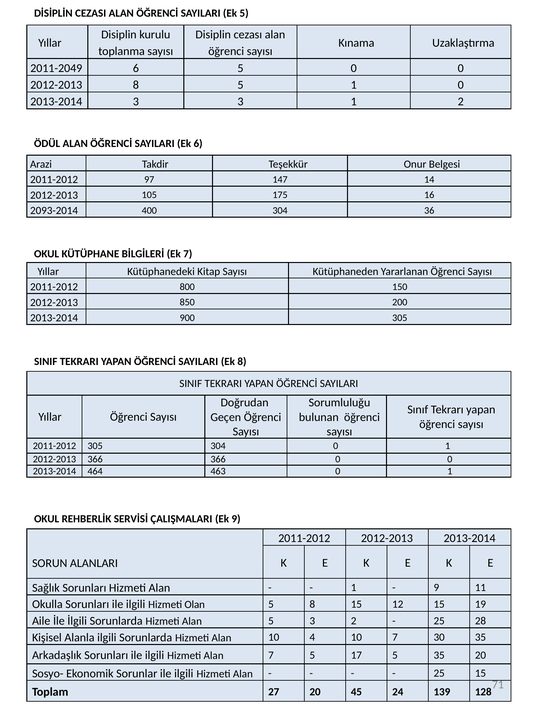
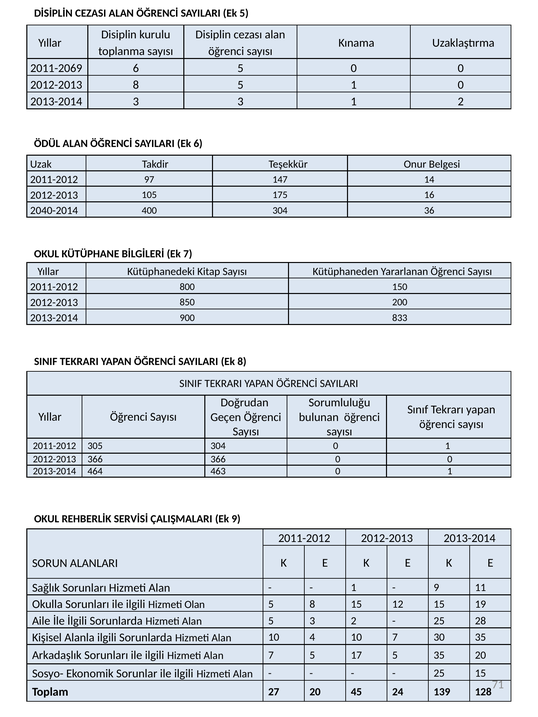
2011-2049: 2011-2049 -> 2011-2069
Arazi: Arazi -> Uzak
2093-2014: 2093-2014 -> 2040-2014
900 305: 305 -> 833
